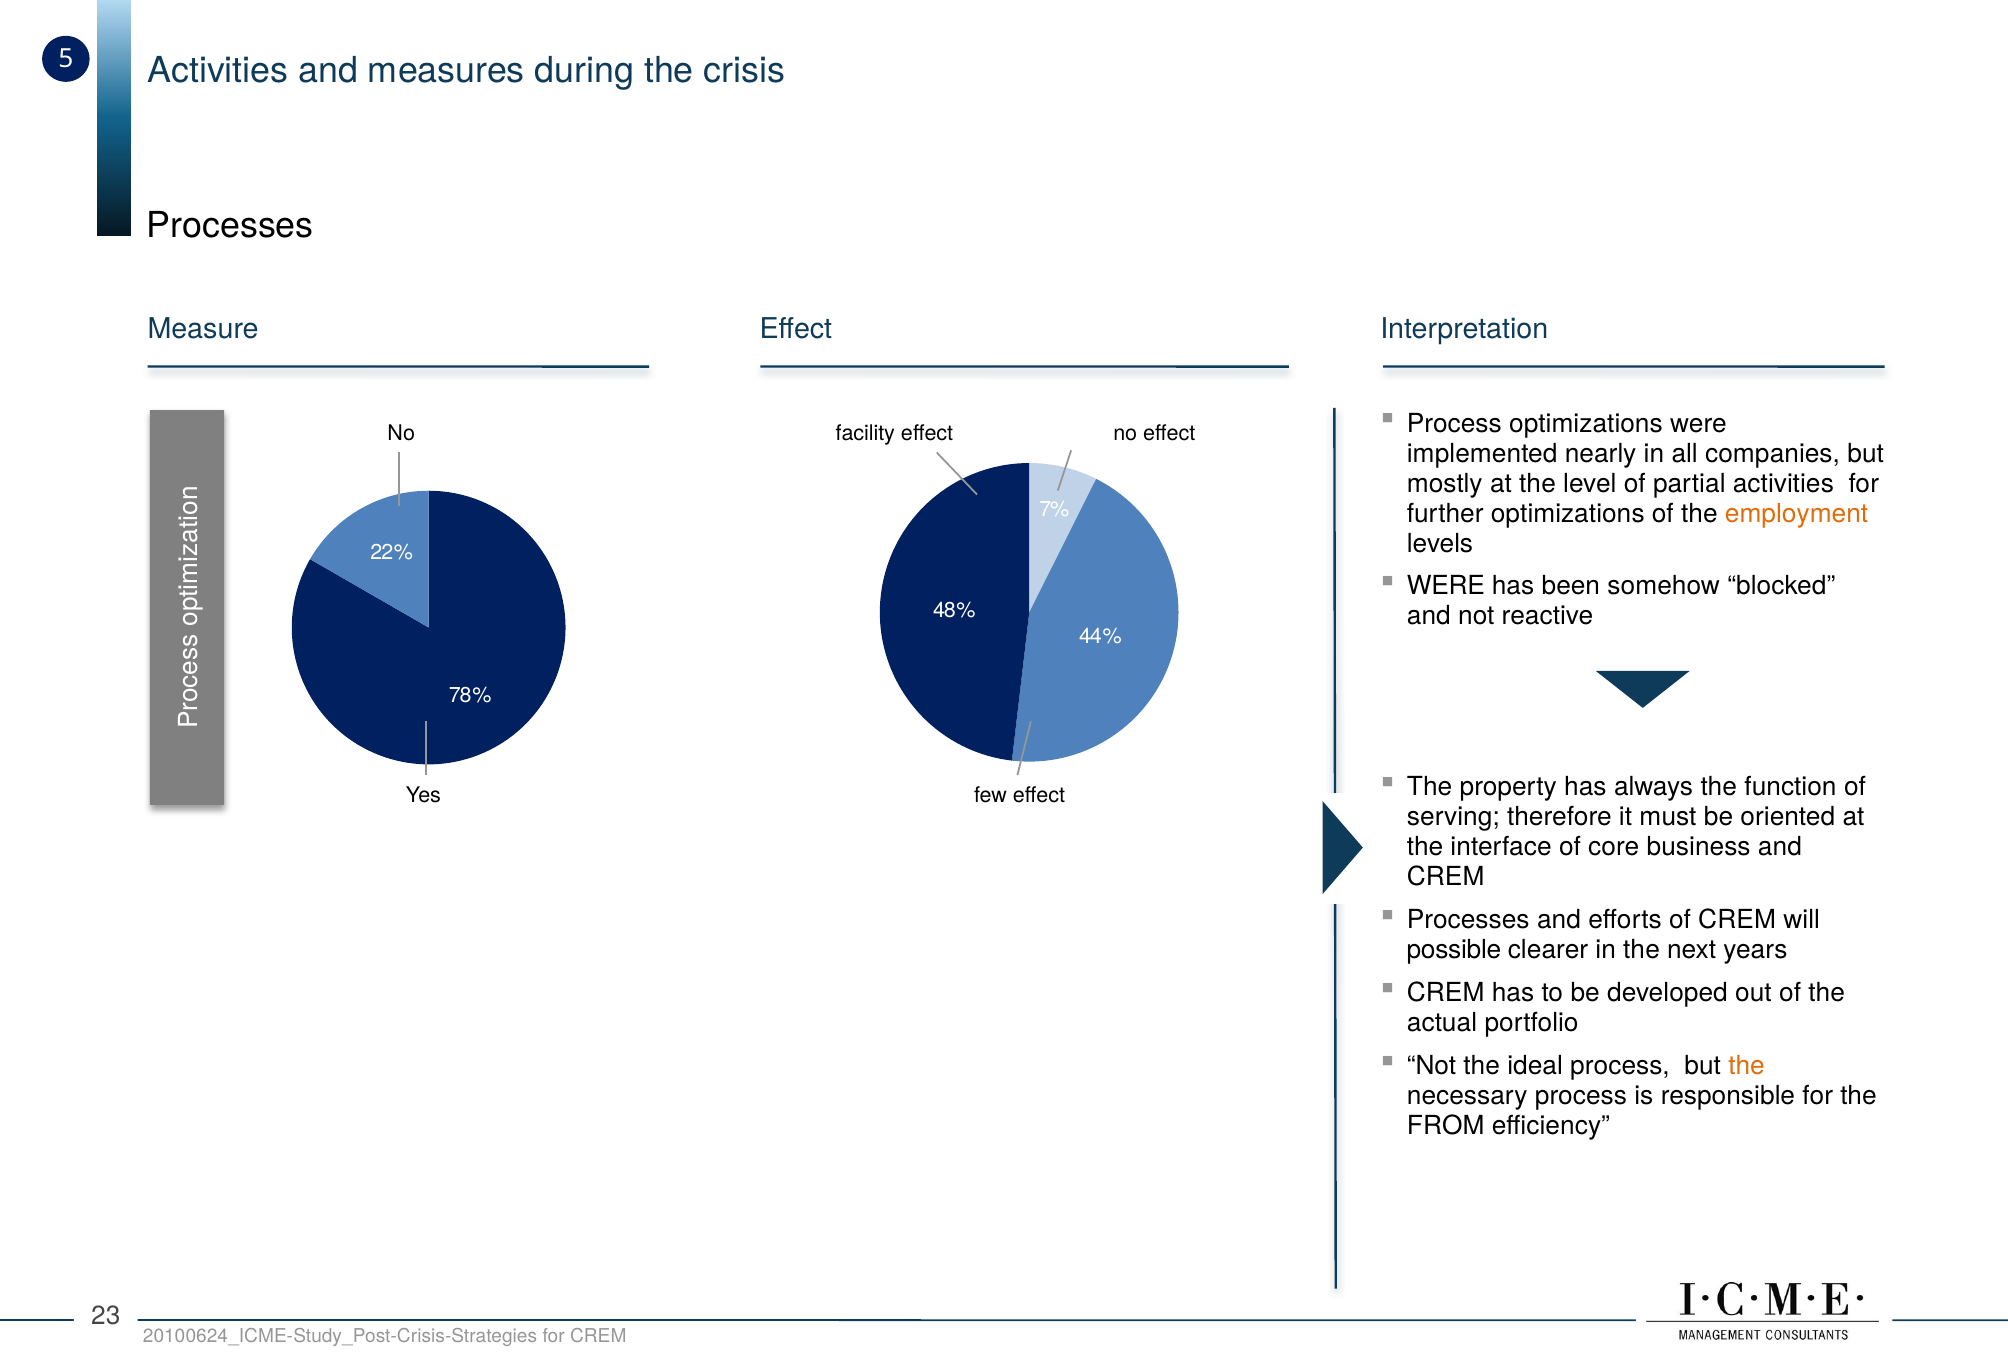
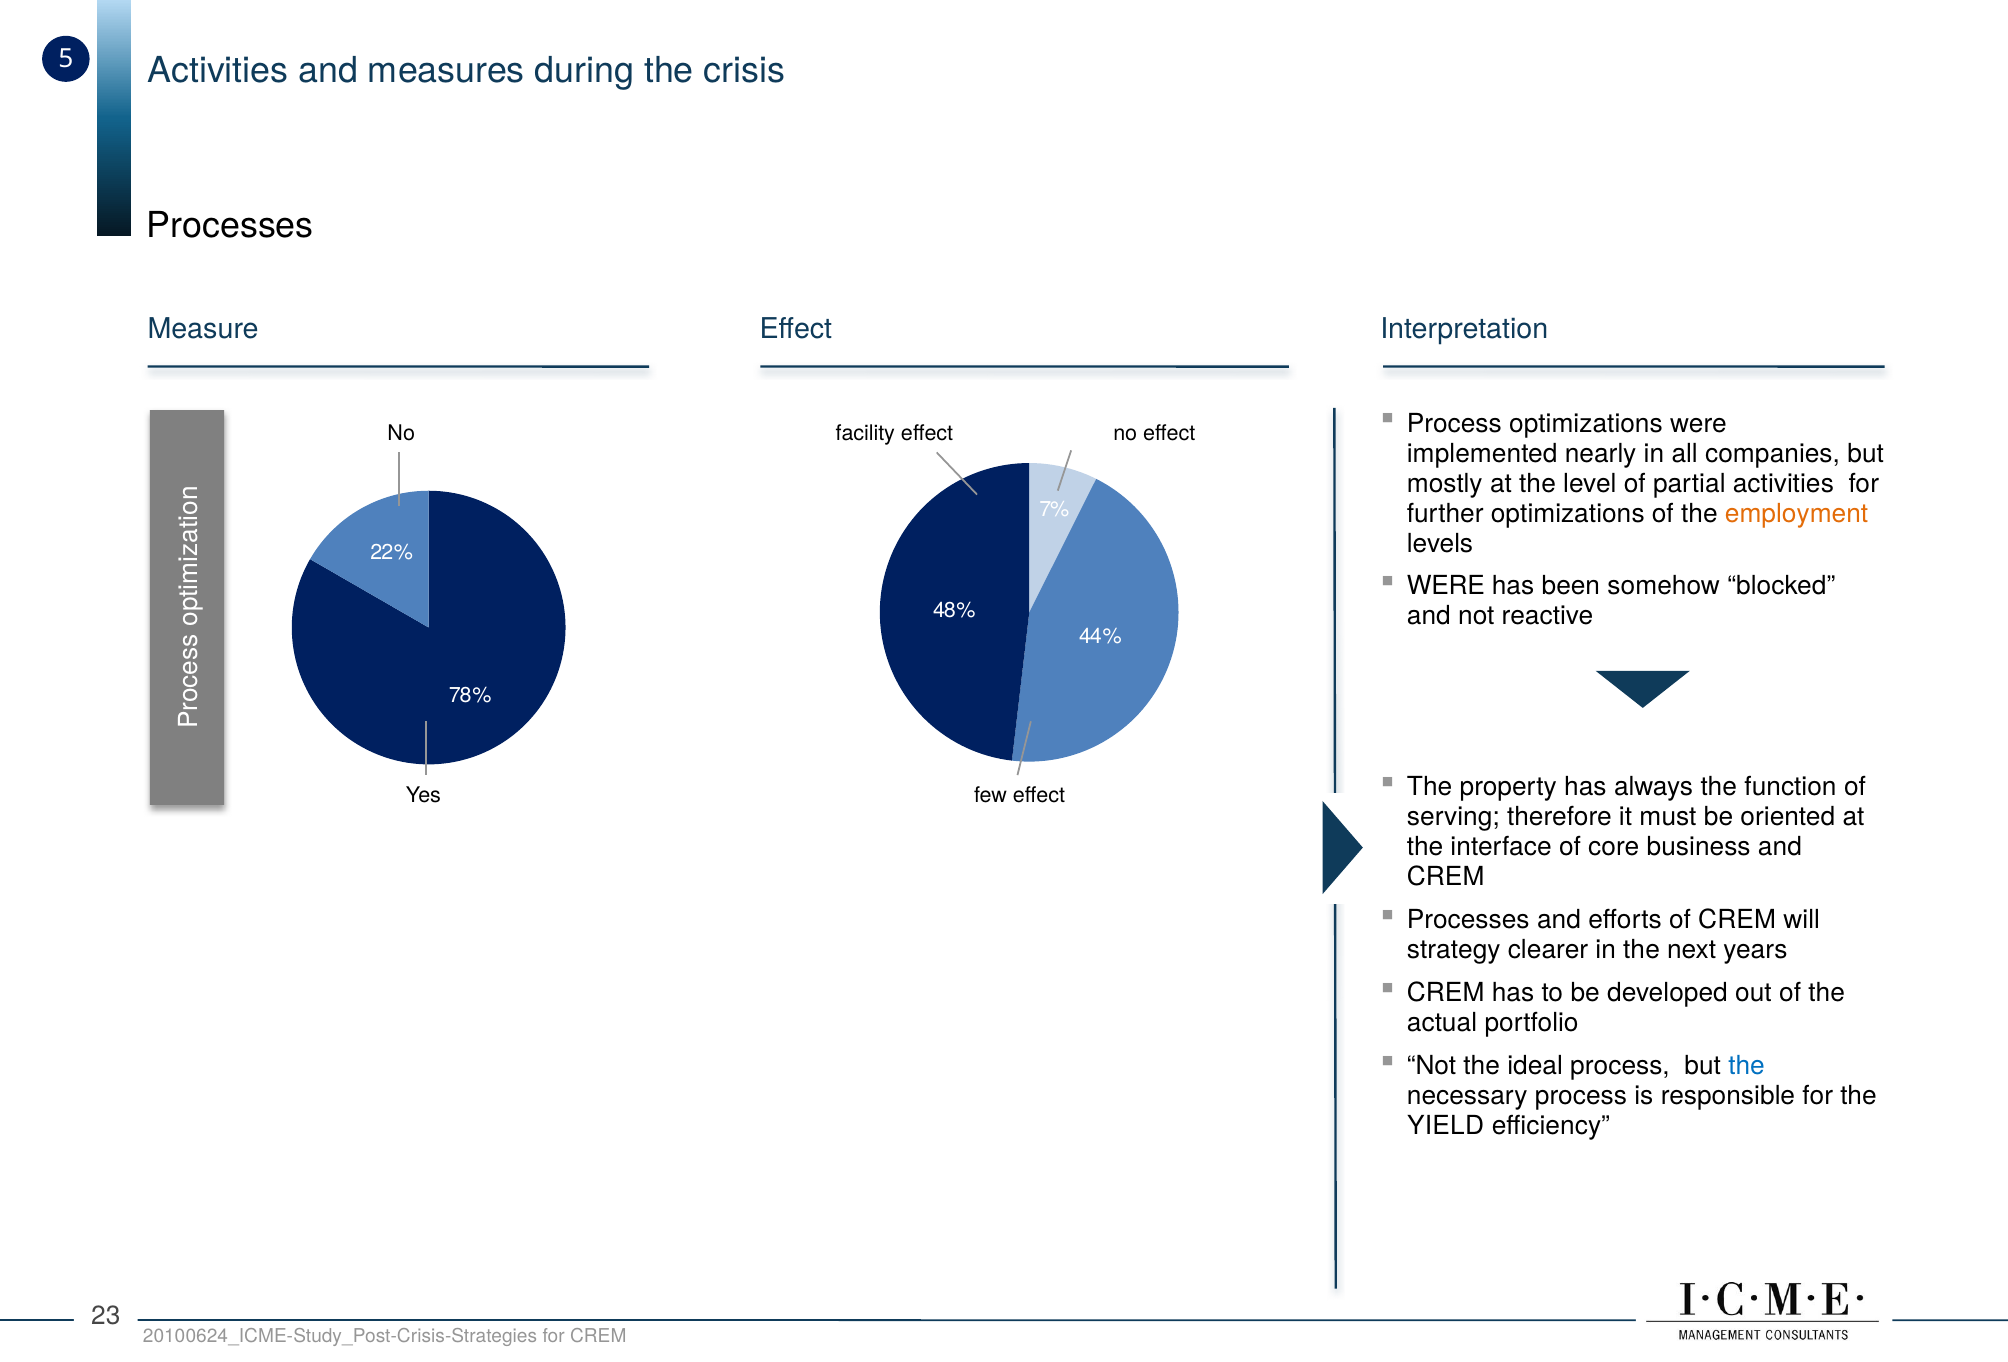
possible: possible -> strategy
the at (1747, 1066) colour: orange -> blue
FROM: FROM -> YIELD
